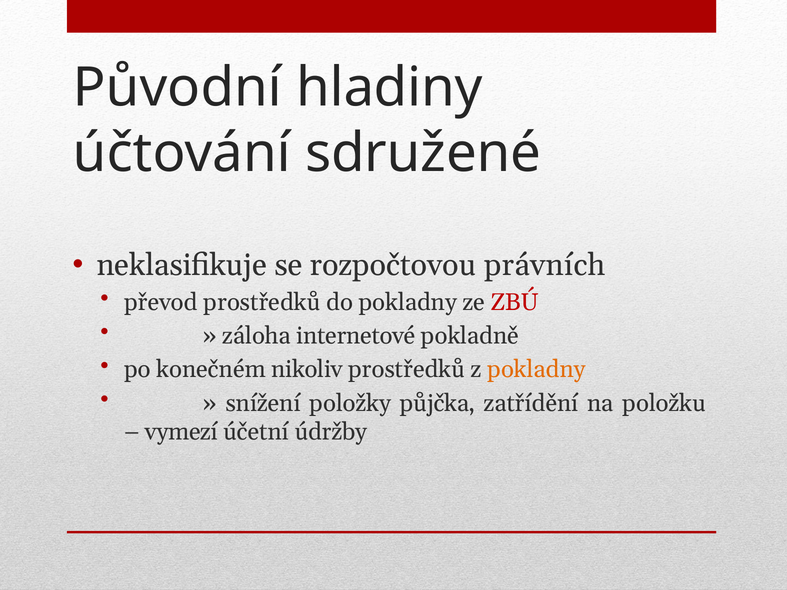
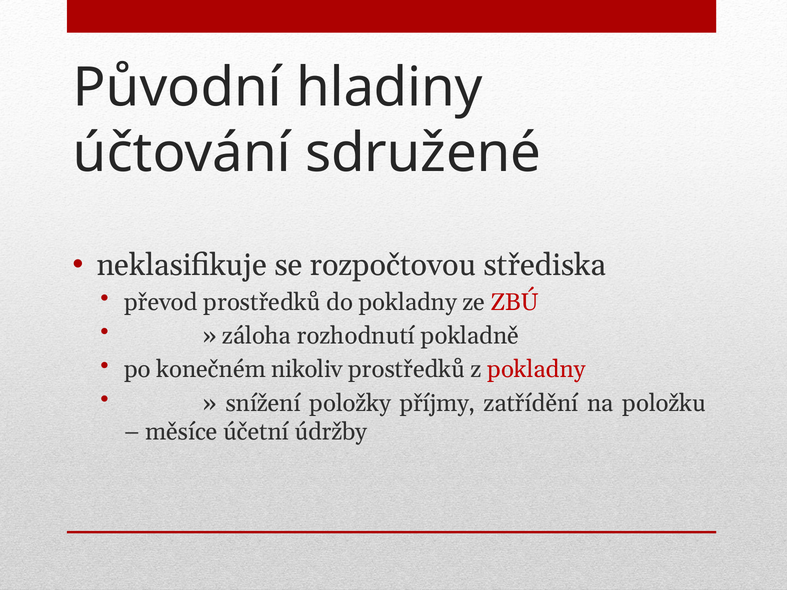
právních: právních -> střediska
internetové: internetové -> rozhodnutí
pokladny at (536, 370) colour: orange -> red
půjčka: půjčka -> příjmy
vymezí: vymezí -> měsíce
